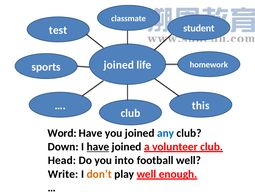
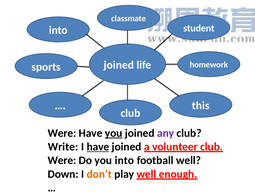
test at (58, 30): test -> into
Word at (62, 133): Word -> Were
you at (114, 133) underline: none -> present
any colour: blue -> purple
Down: Down -> Write
Head at (62, 160): Head -> Were
Write: Write -> Down
